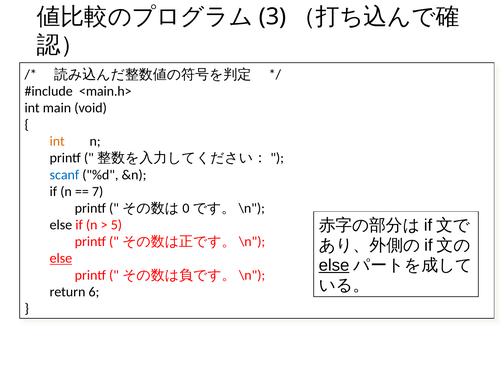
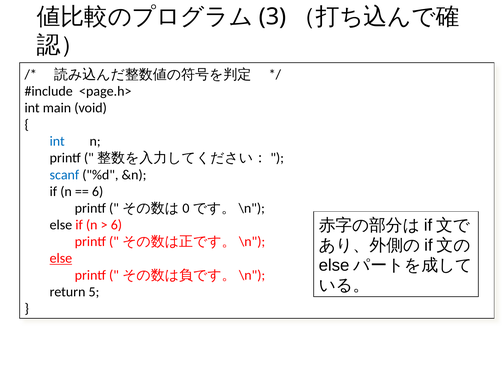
<main.h>: <main.h> -> <page.h>
int at (57, 142) colour: orange -> blue
7 at (98, 192): 7 -> 6
5 at (116, 225): 5 -> 6
else at (334, 266) underline: present -> none
6: 6 -> 5
